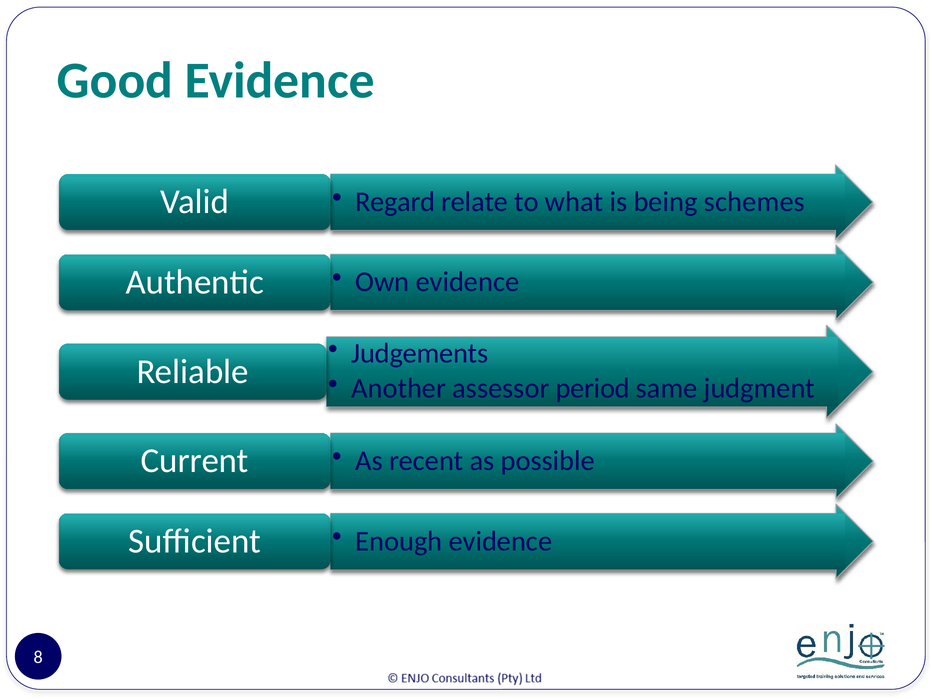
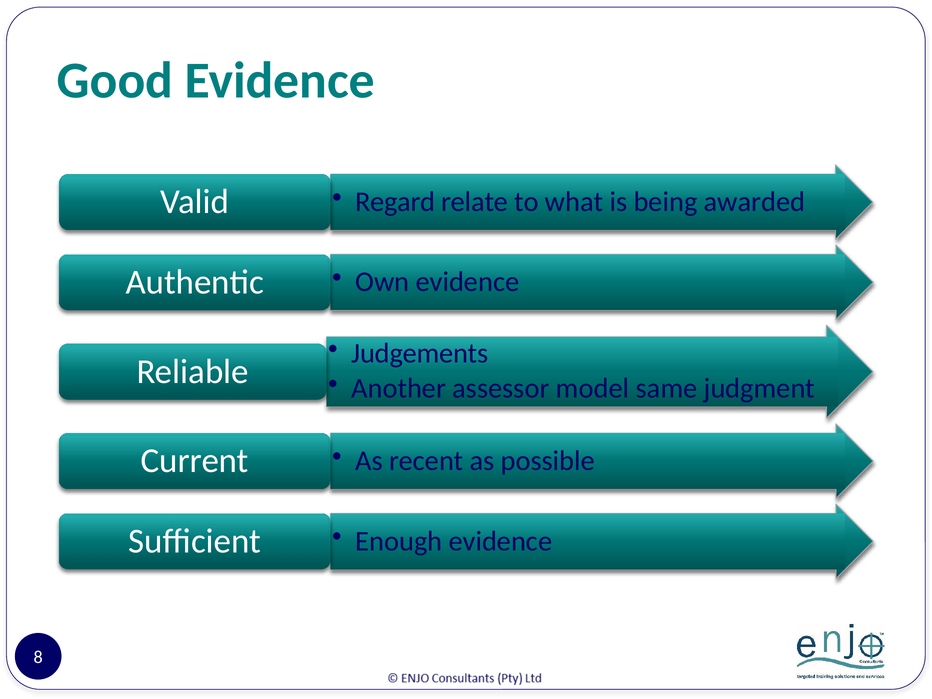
schemes: schemes -> awarded
period: period -> model
